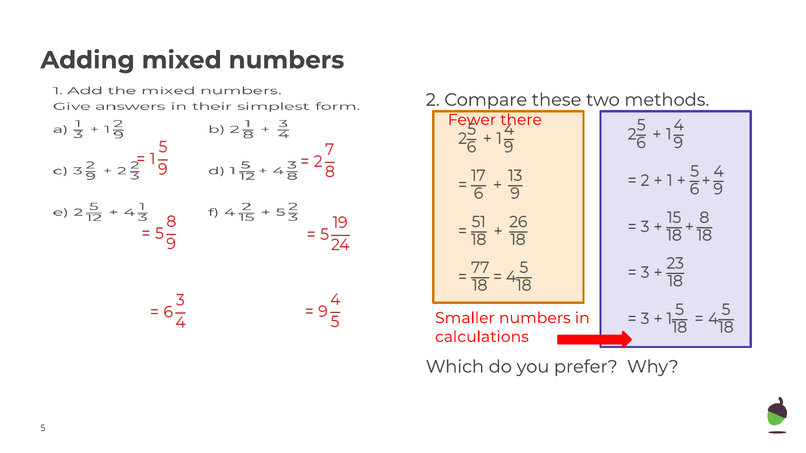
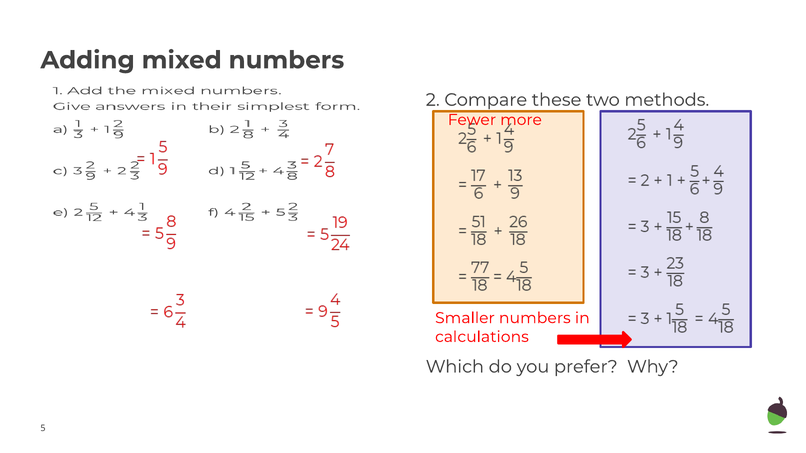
there: there -> more
